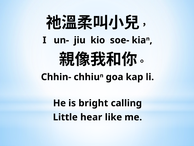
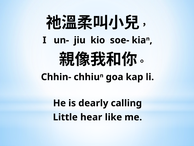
bright: bright -> dearly
